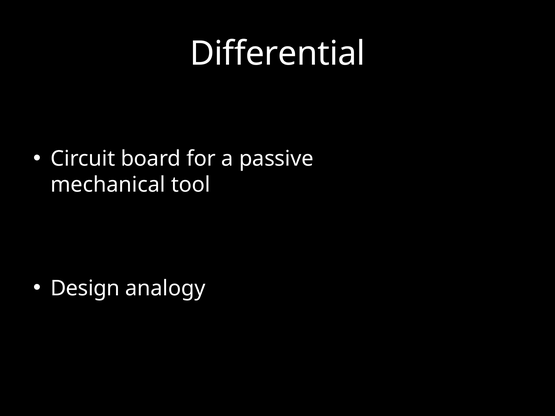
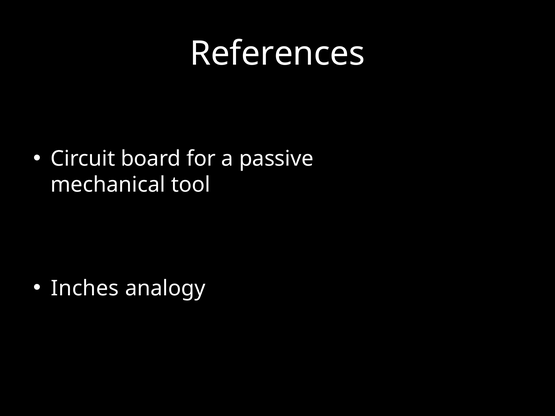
Differential: Differential -> References
Design: Design -> Inches
